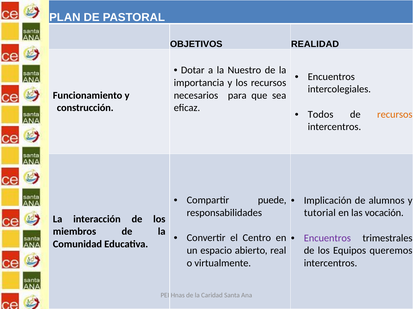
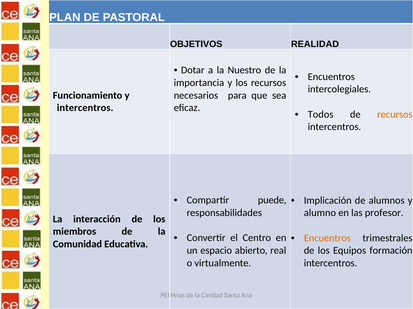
construcción at (85, 108): construcción -> intercentros
tutorial: tutorial -> alumno
vocación: vocación -> profesor
Encuentros at (327, 239) colour: purple -> orange
queremos: queremos -> formación
